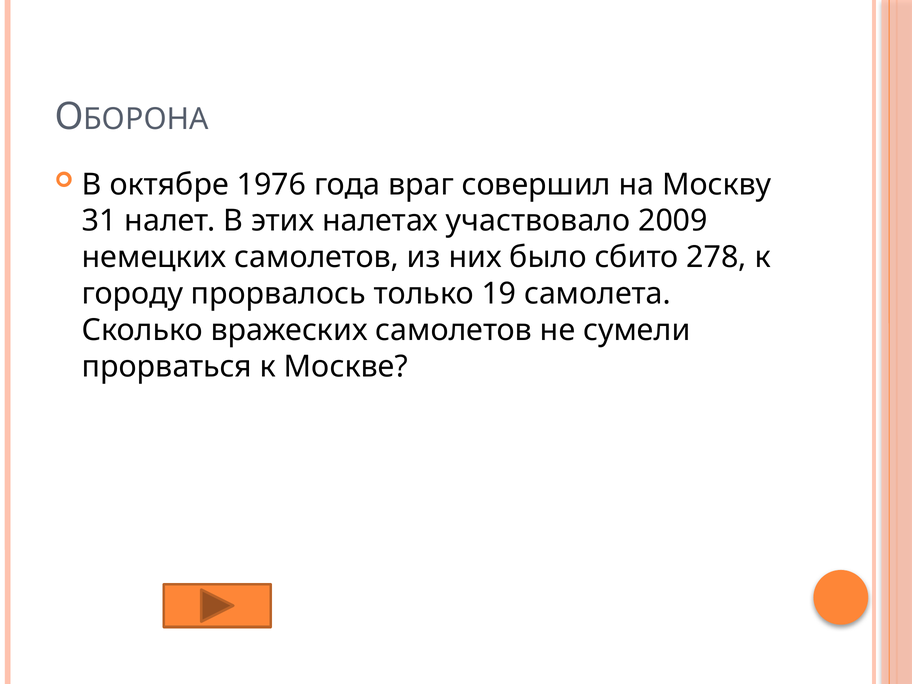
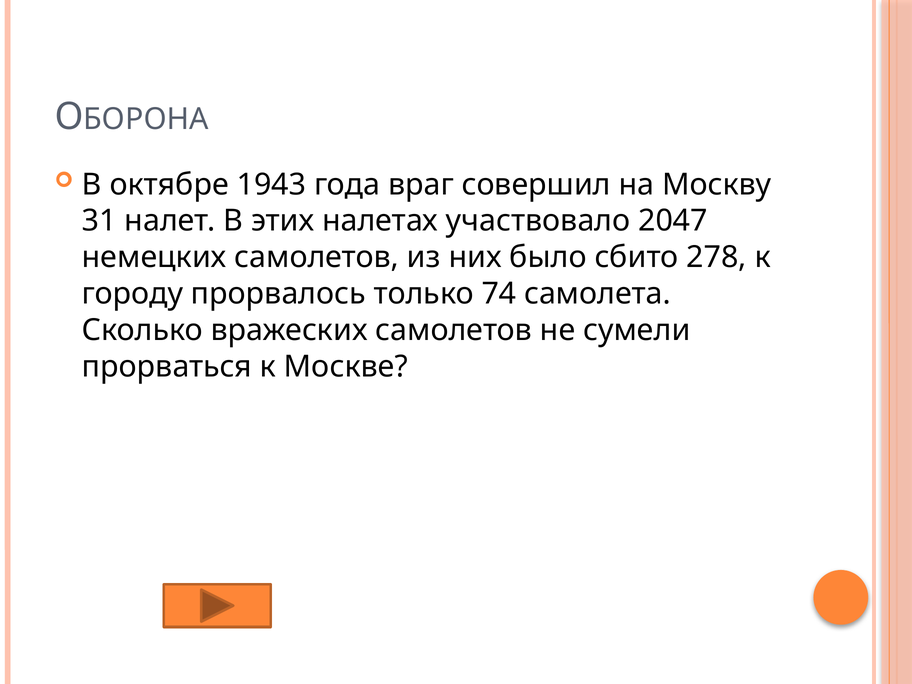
1976: 1976 -> 1943
2009: 2009 -> 2047
19: 19 -> 74
